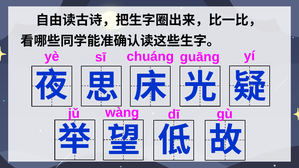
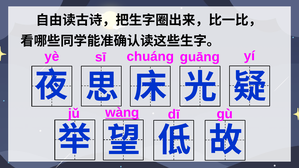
wànɡ underline: none -> present
